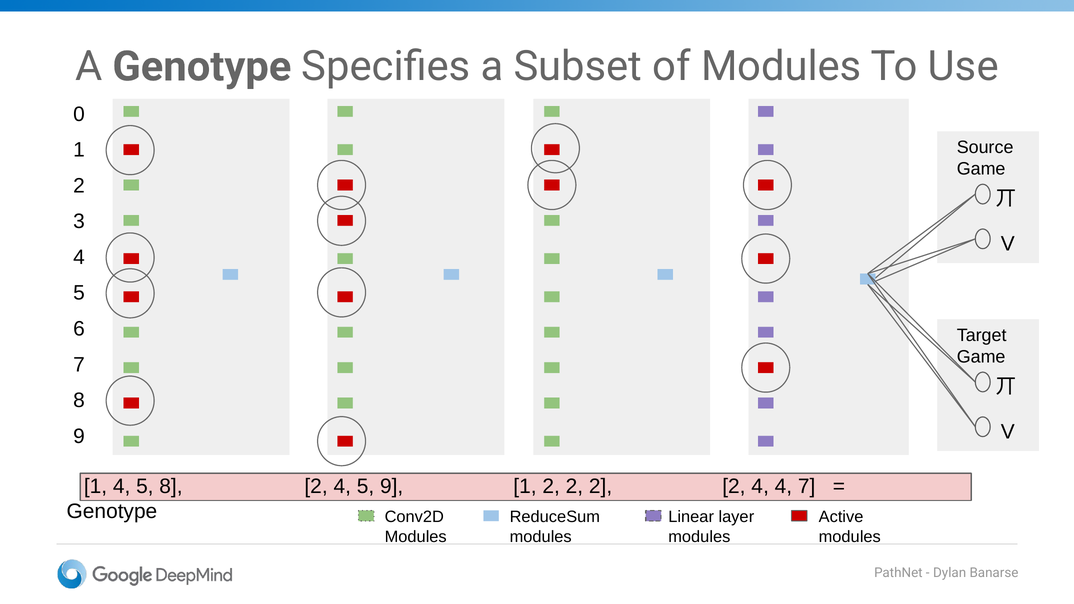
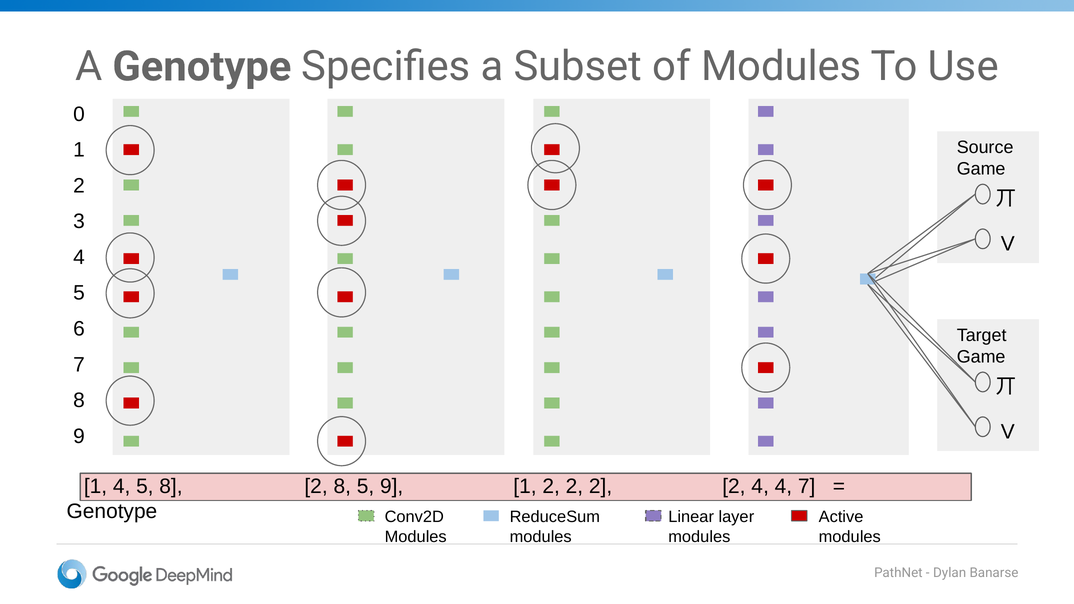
8 2 4: 4 -> 8
